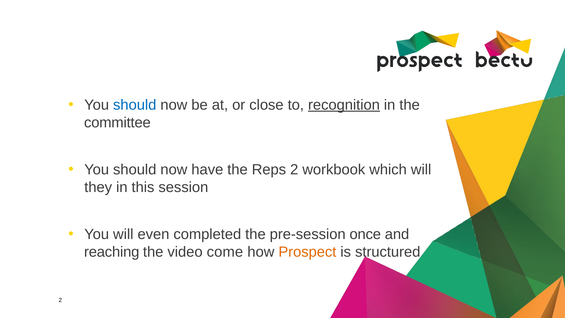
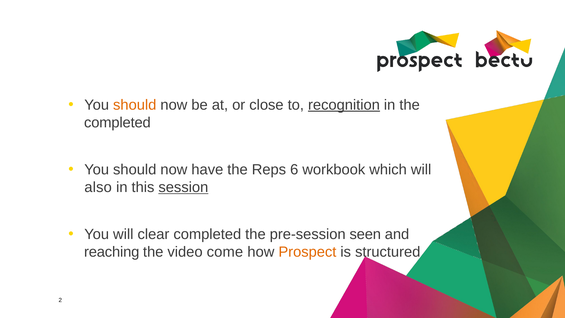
should at (135, 105) colour: blue -> orange
committee at (117, 123): committee -> completed
Reps 2: 2 -> 6
they: they -> also
session underline: none -> present
even: even -> clear
once: once -> seen
